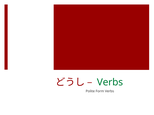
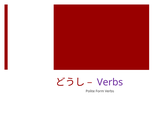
Verbs at (110, 83) colour: green -> purple
